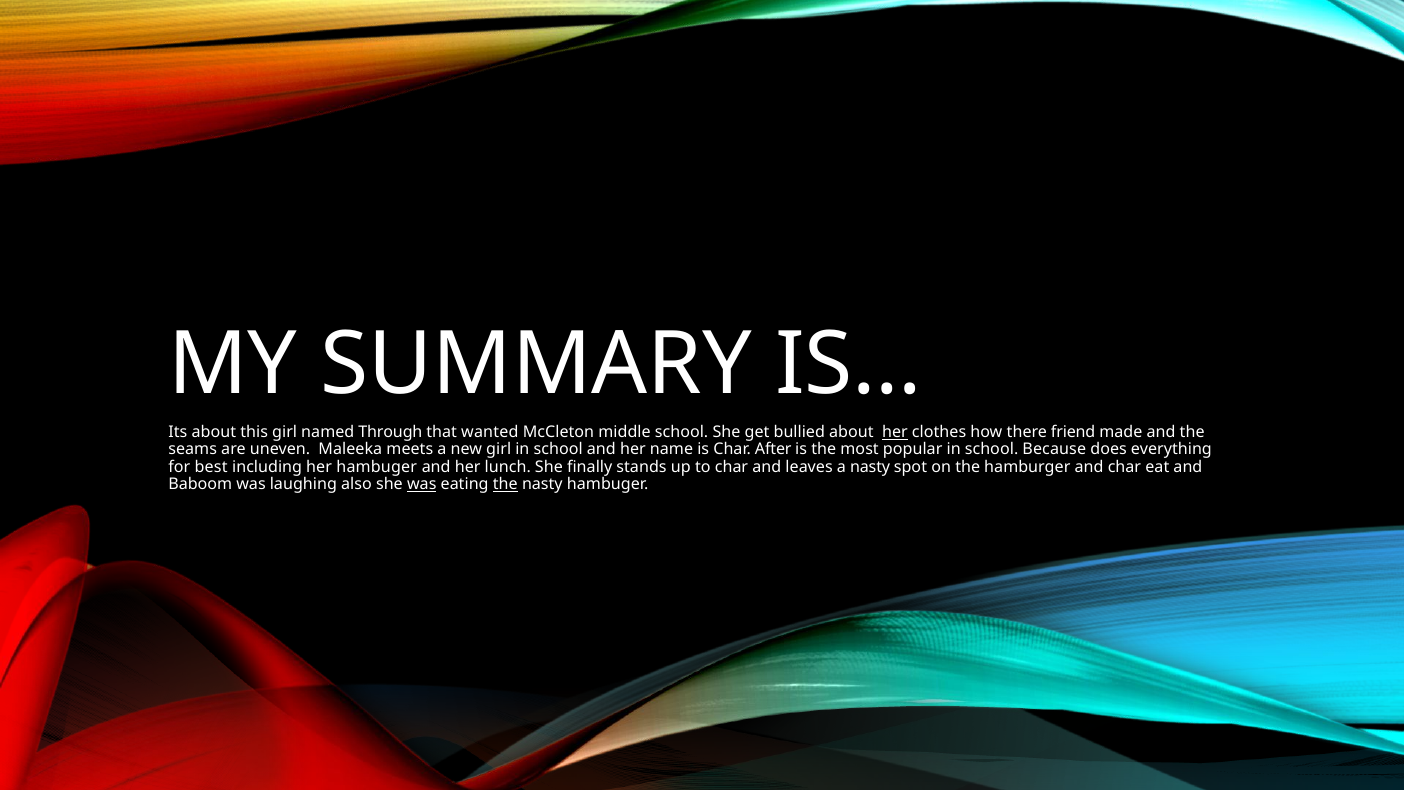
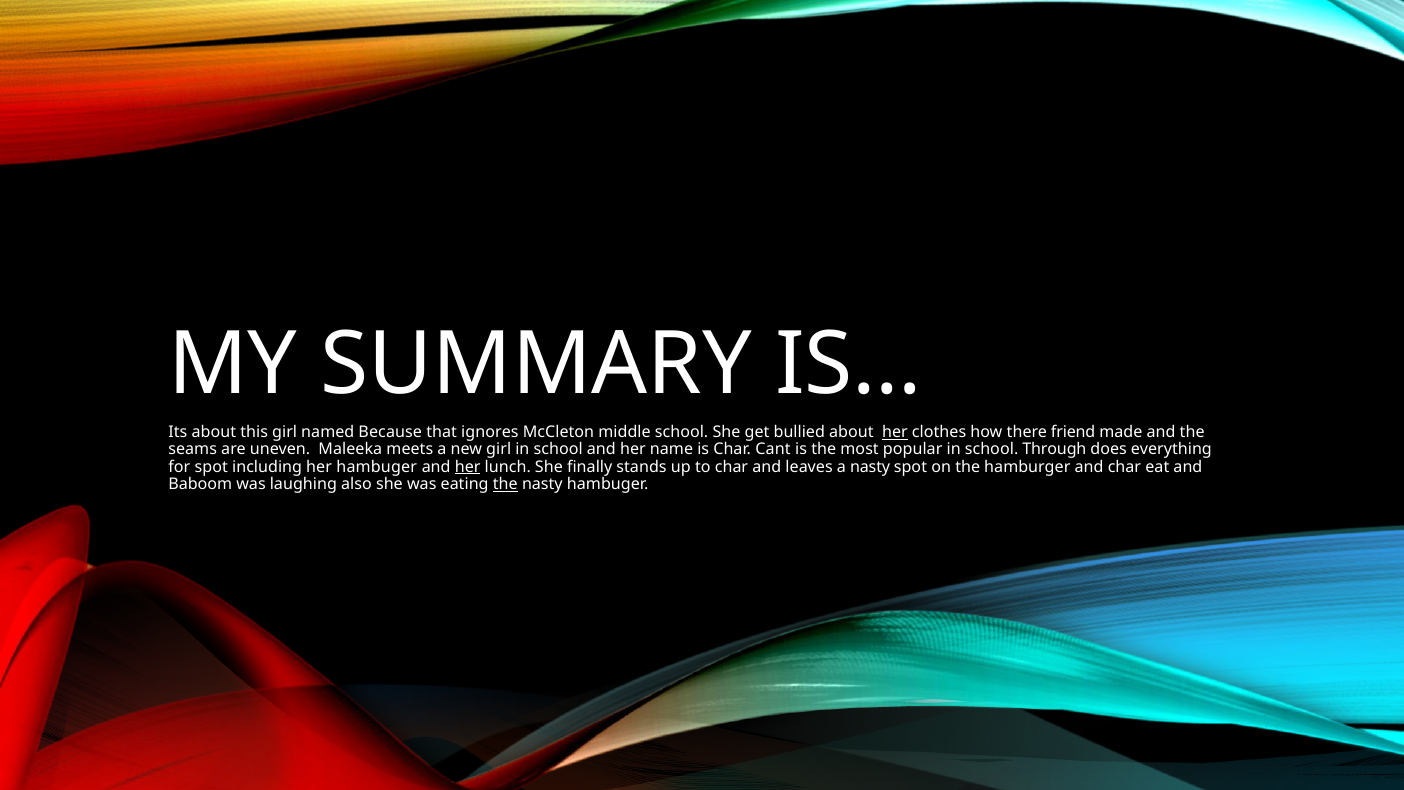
Through: Through -> Because
wanted: wanted -> ignores
After: After -> Cant
Because: Because -> Through
for best: best -> spot
her at (468, 467) underline: none -> present
was at (422, 484) underline: present -> none
